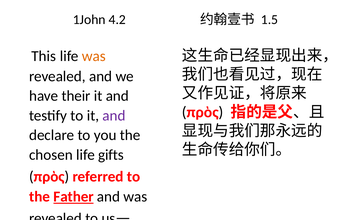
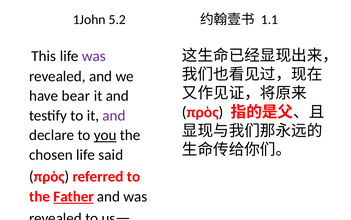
4.2: 4.2 -> 5.2
1.5: 1.5 -> 1.1
was at (94, 56) colour: orange -> purple
their: their -> bear
you underline: none -> present
gifts: gifts -> said
